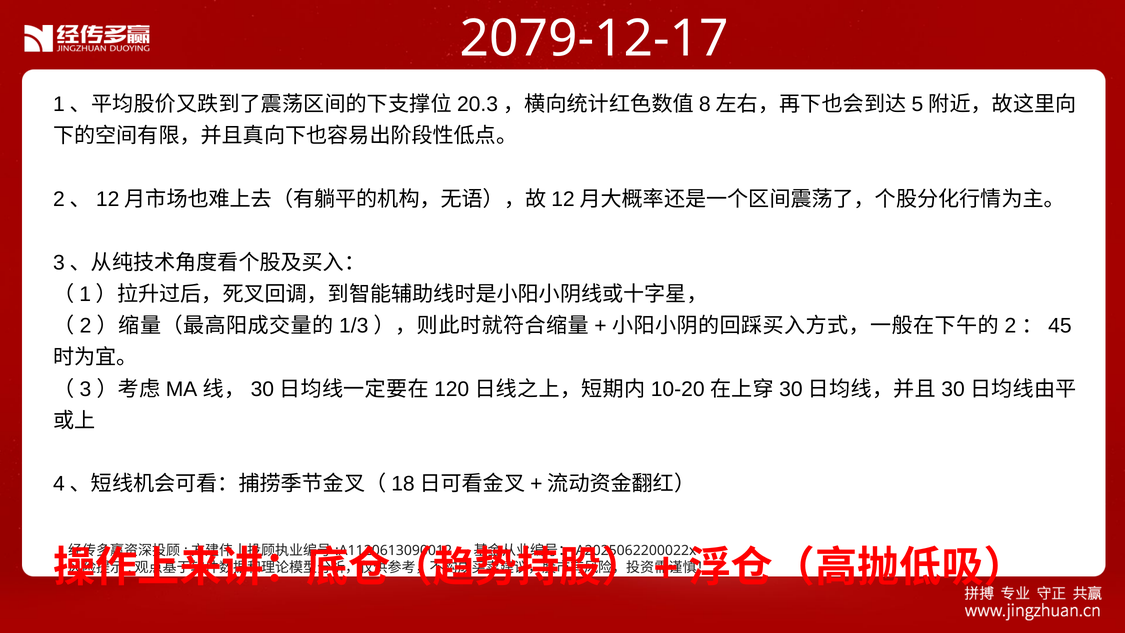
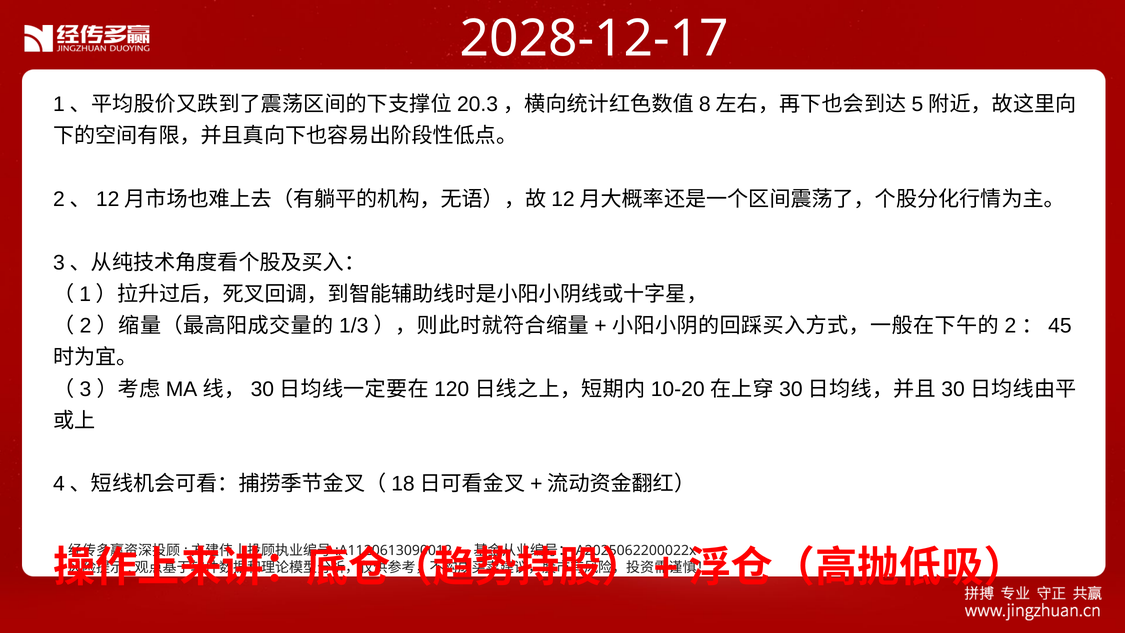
2079-12-17: 2079-12-17 -> 2028-12-17
